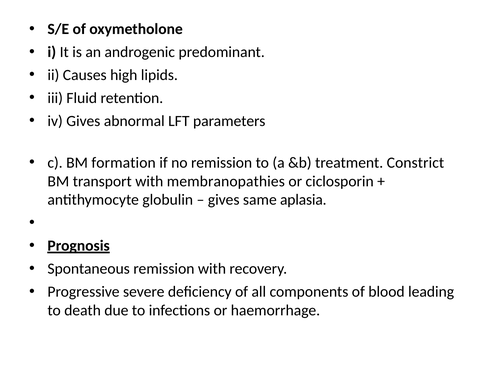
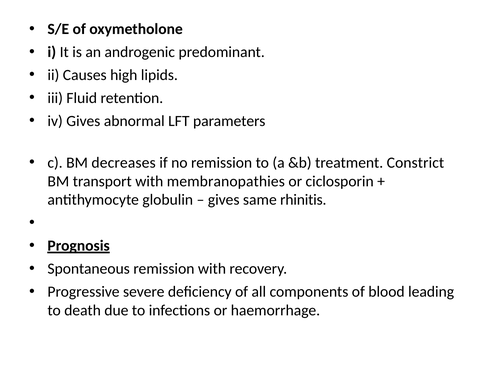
formation: formation -> decreases
aplasia: aplasia -> rhinitis
